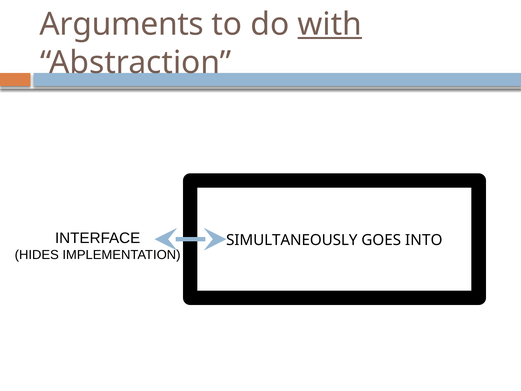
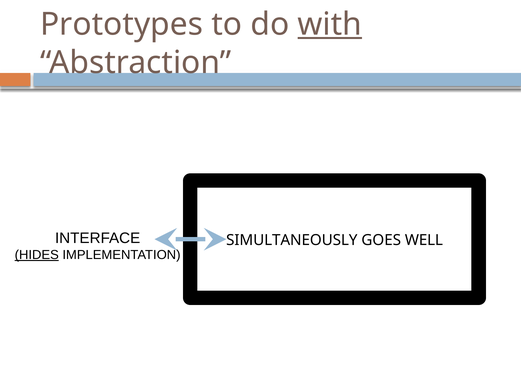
Arguments: Arguments -> Prototypes
INTO: INTO -> WELL
HIDES underline: none -> present
